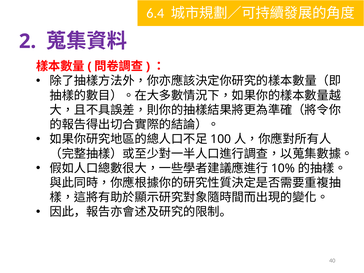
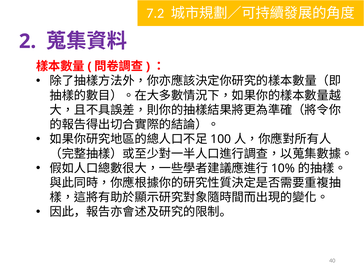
6.4: 6.4 -> 7.2
